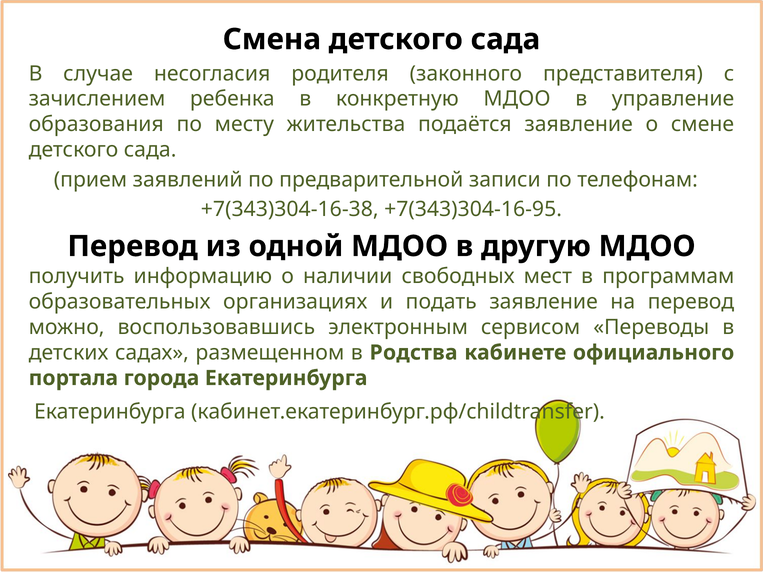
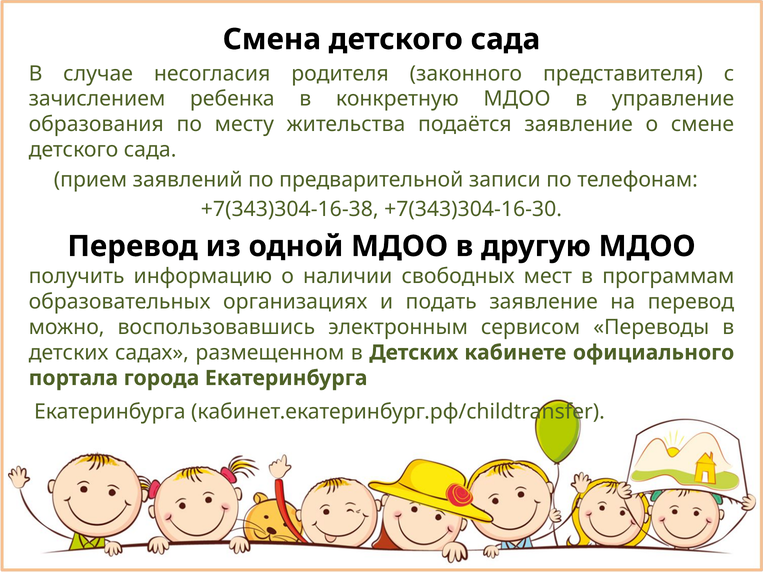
+7(343)304-16-95: +7(343)304-16-95 -> +7(343)304-16-30
размещенном в Родства: Родства -> Детских
